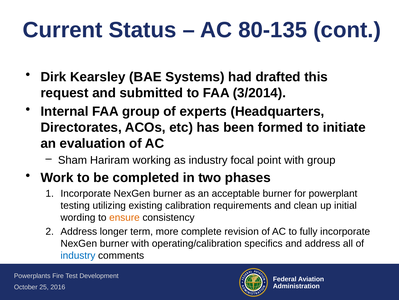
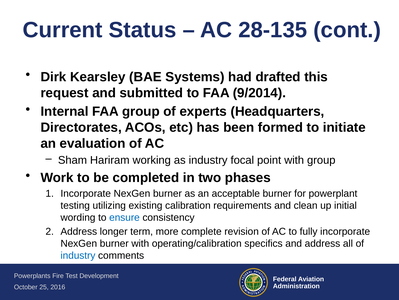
80-135: 80-135 -> 28-135
3/2014: 3/2014 -> 9/2014
ensure colour: orange -> blue
